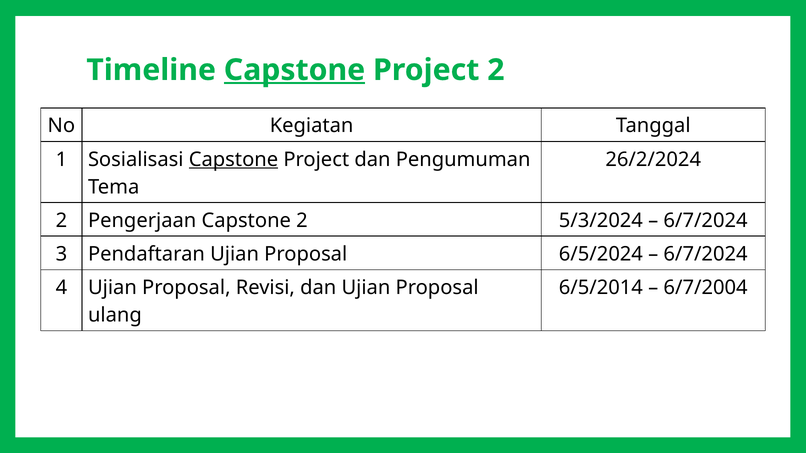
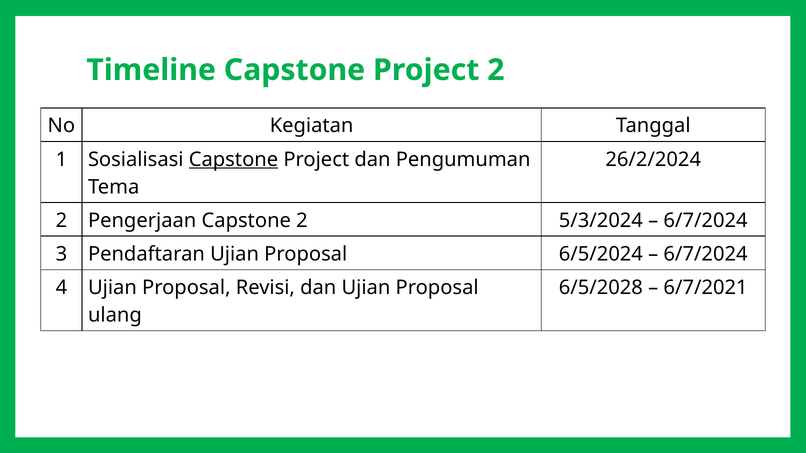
Capstone at (294, 70) underline: present -> none
6/5/2014: 6/5/2014 -> 6/5/2028
6/7/2004: 6/7/2004 -> 6/7/2021
